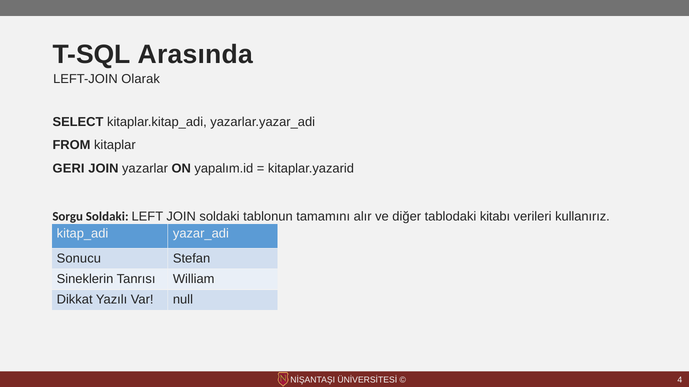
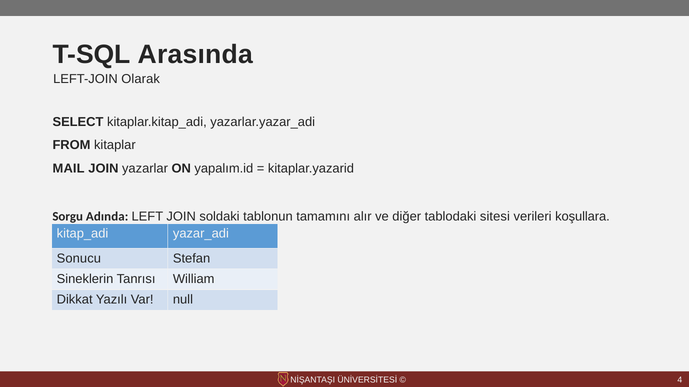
GERI: GERI -> MAIL
Sorgu Soldaki: Soldaki -> Adında
kitabı: kitabı -> sitesi
kullanırız: kullanırız -> koşullara
